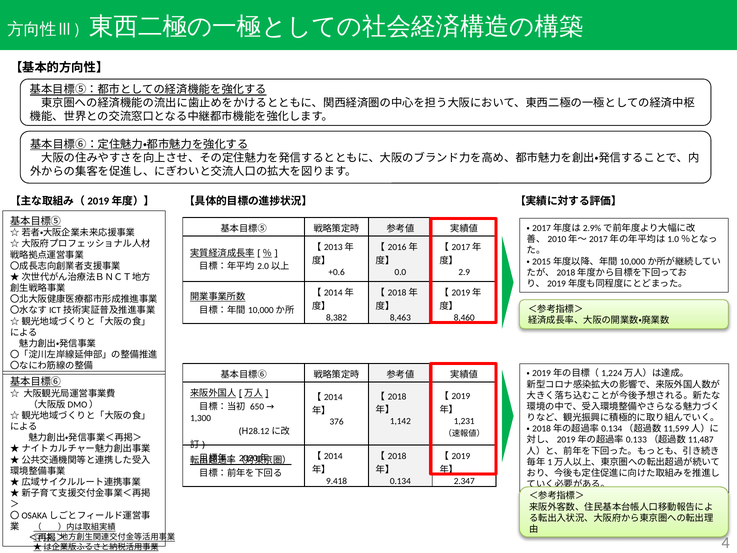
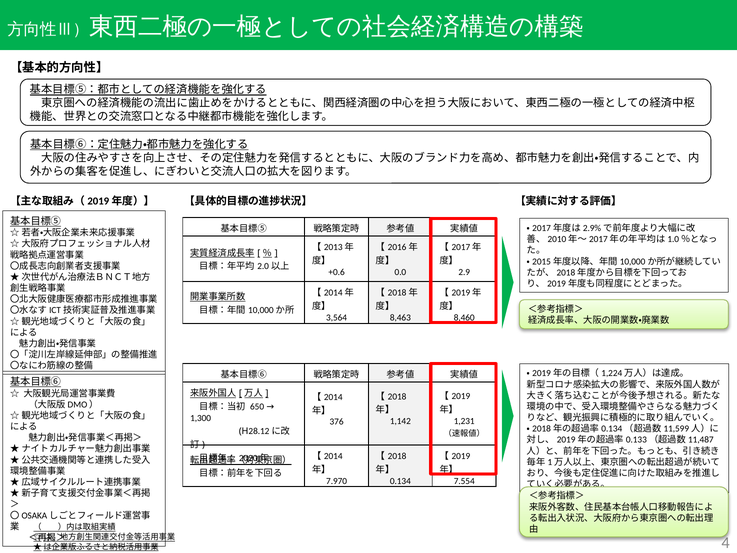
8,382: 8,382 -> 3,564
9.418: 9.418 -> 7.970
2.347: 2.347 -> 7.554
